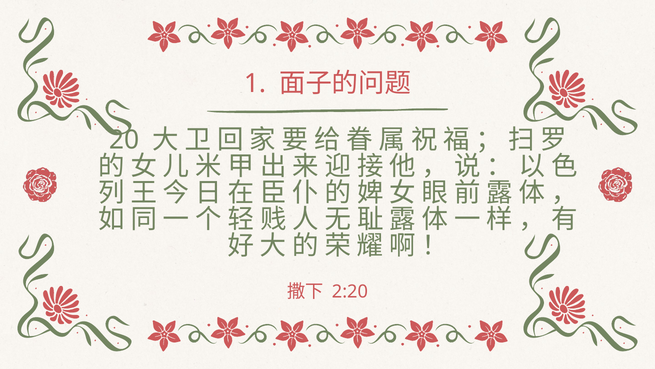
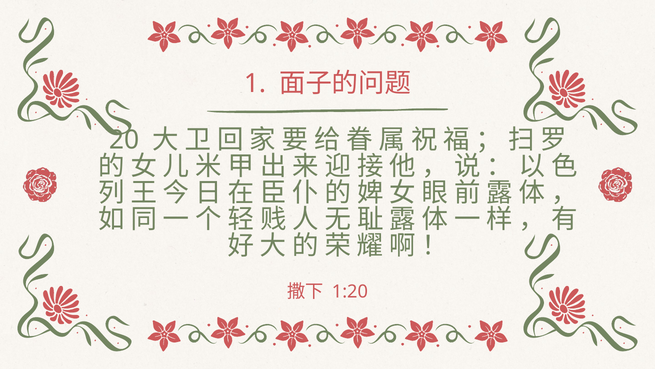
2:20: 2:20 -> 1:20
